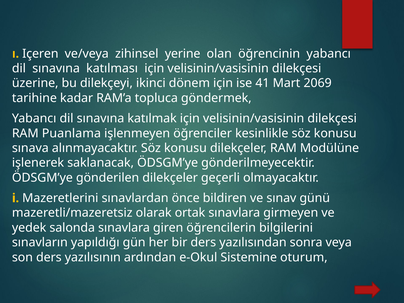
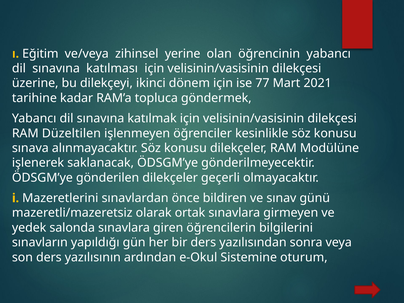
Içeren: Içeren -> Eğitim
41: 41 -> 77
2069: 2069 -> 2021
Puanlama: Puanlama -> Düzeltilen
